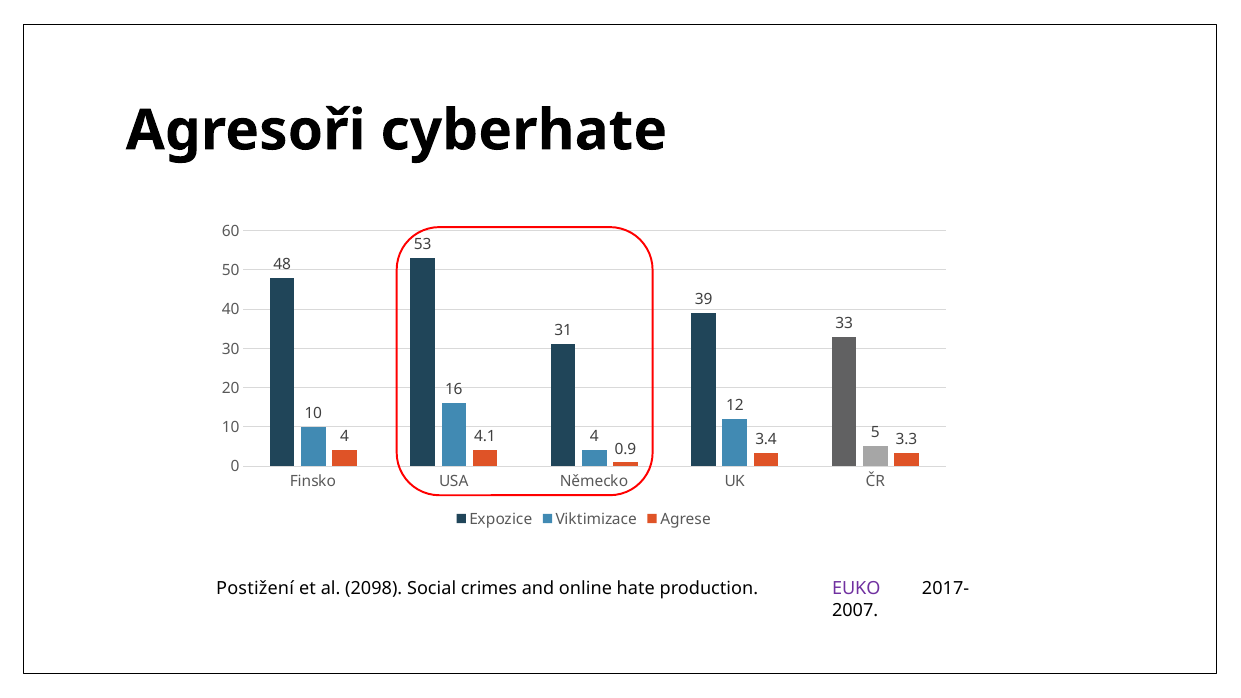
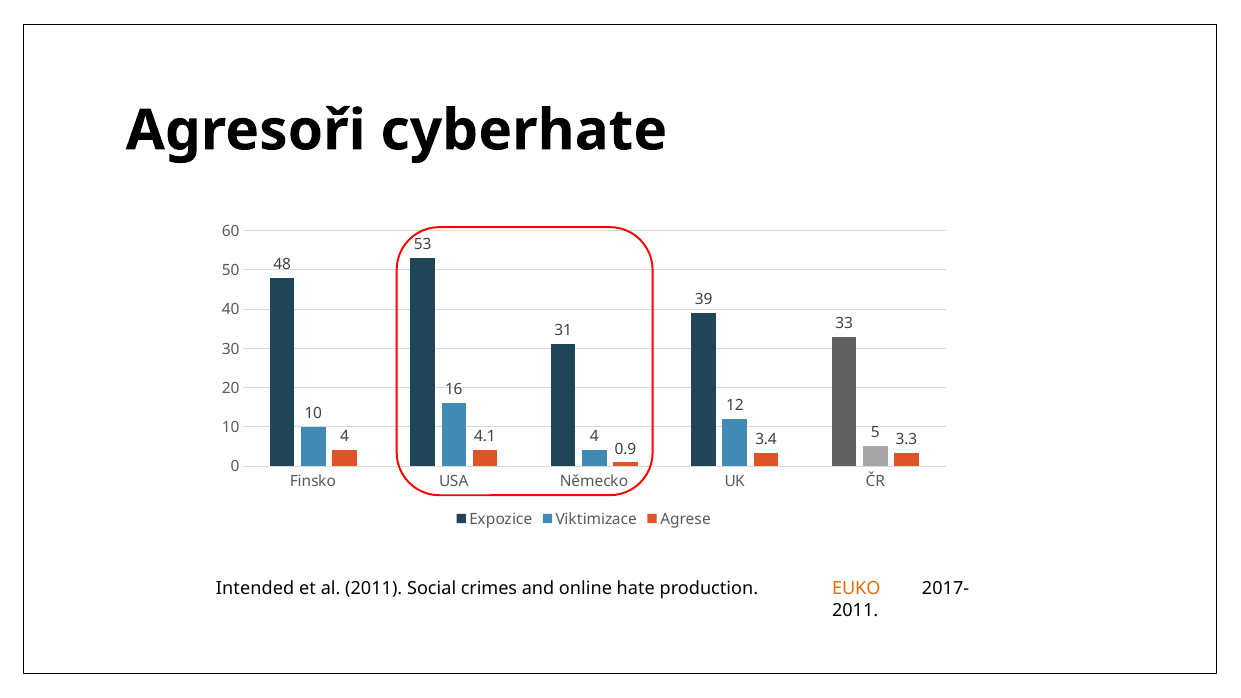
Postižení: Postižení -> Intended
al 2098: 2098 -> 2011
EUKO colour: purple -> orange
2007 at (855, 611): 2007 -> 2011
